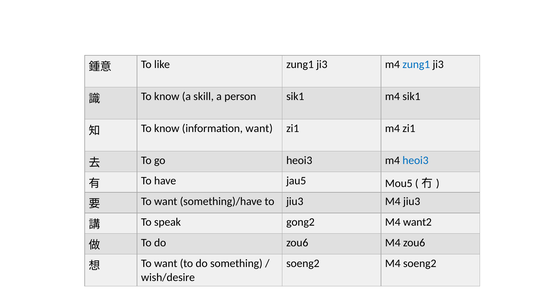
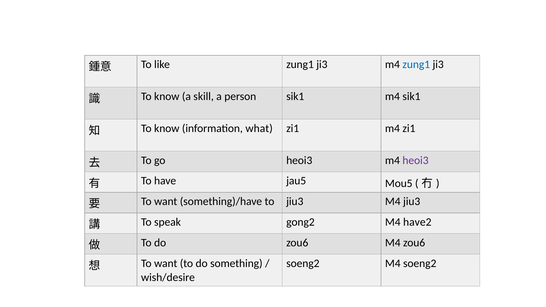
information want: want -> what
heoi3 at (415, 160) colour: blue -> purple
want2: want2 -> have2
